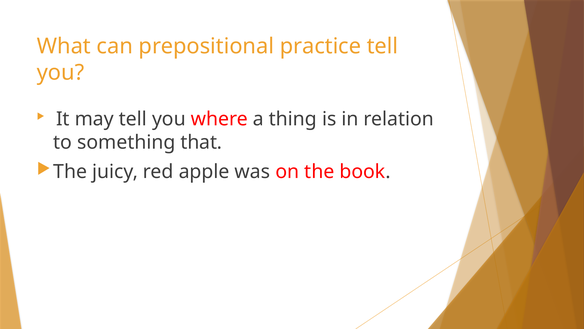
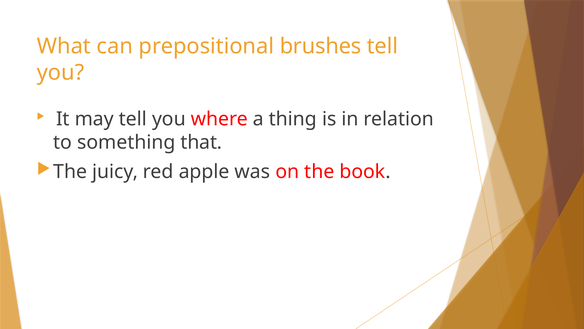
practice: practice -> brushes
